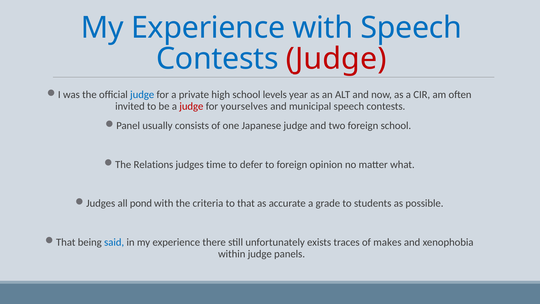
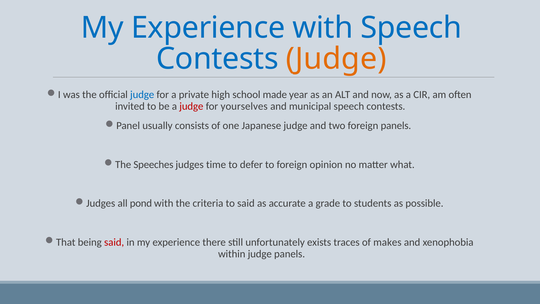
Judge at (336, 59) colour: red -> orange
levels: levels -> made
foreign school: school -> panels
Relations: Relations -> Speeches
to that: that -> said
said at (114, 242) colour: blue -> red
